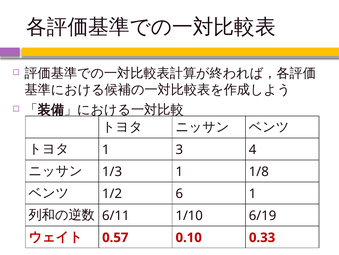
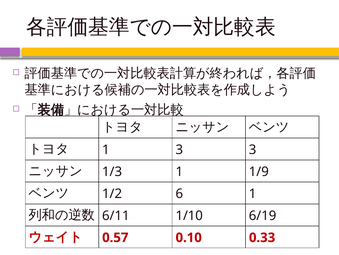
3 4: 4 -> 3
1/8: 1/8 -> 1/9
